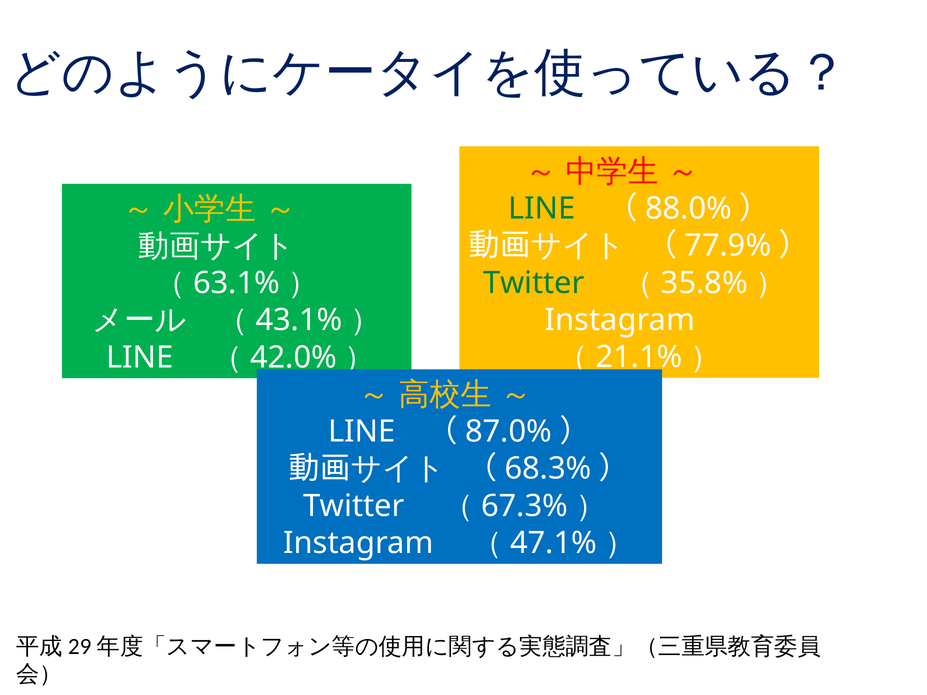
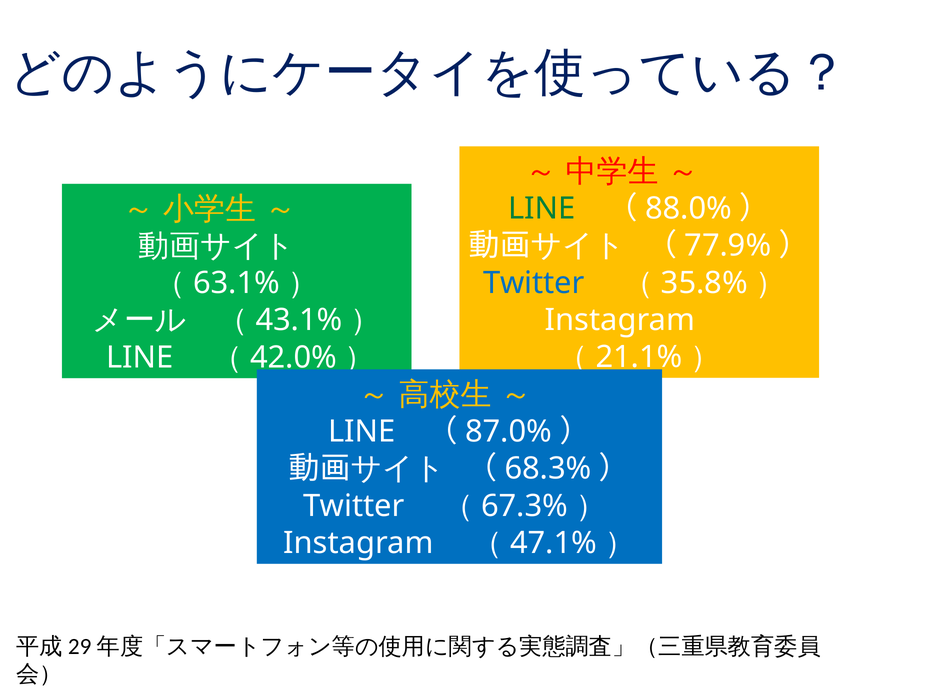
Twitter at (534, 283) colour: green -> blue
